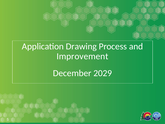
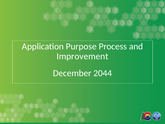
Drawing: Drawing -> Purpose
2029: 2029 -> 2044
